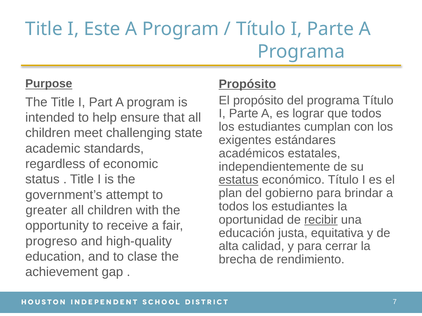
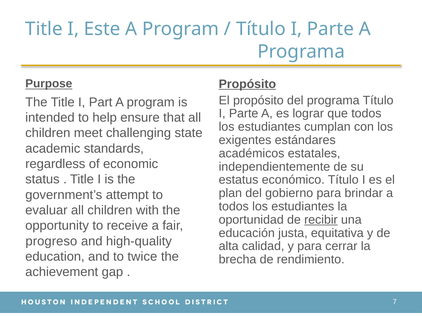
estatus underline: present -> none
greater: greater -> evaluar
clase: clase -> twice
